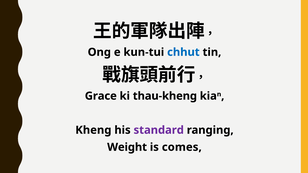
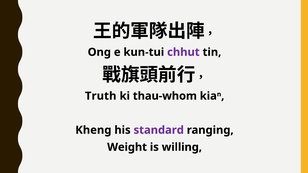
chhut colour: blue -> purple
Grace: Grace -> Truth
thau-kheng: thau-kheng -> thau-whom
comes: comes -> willing
